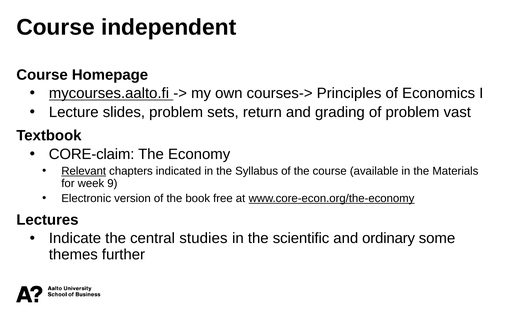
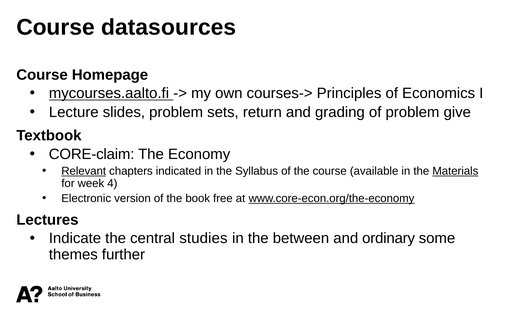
independent: independent -> datasources
vast: vast -> give
Materials underline: none -> present
9: 9 -> 4
scientific: scientific -> between
